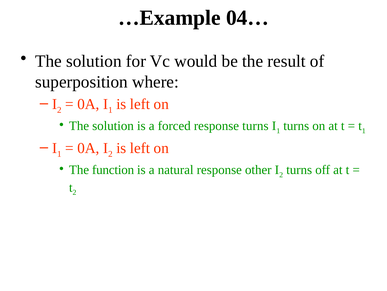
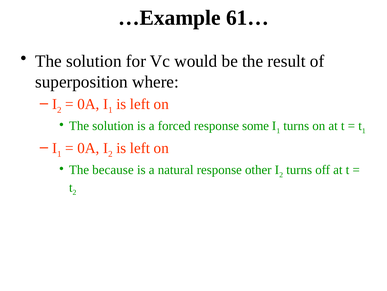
04…: 04… -> 61…
response turns: turns -> some
function: function -> because
